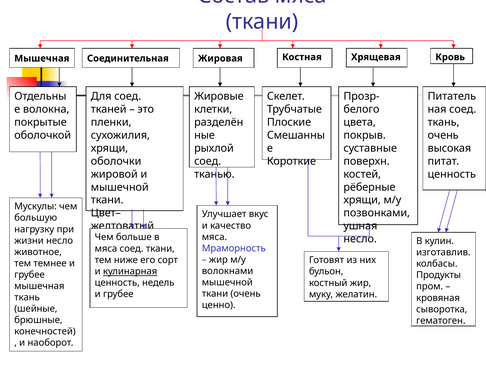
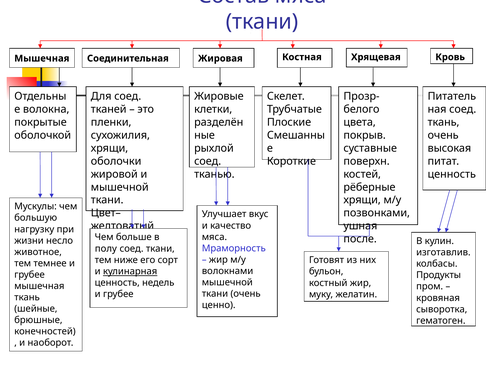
несло at (360, 239): несло -> после
мяса at (106, 248): мяса -> полу
